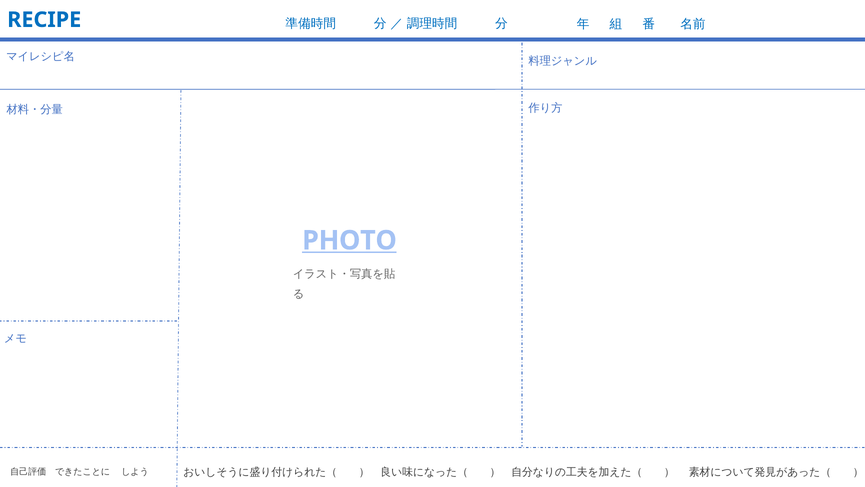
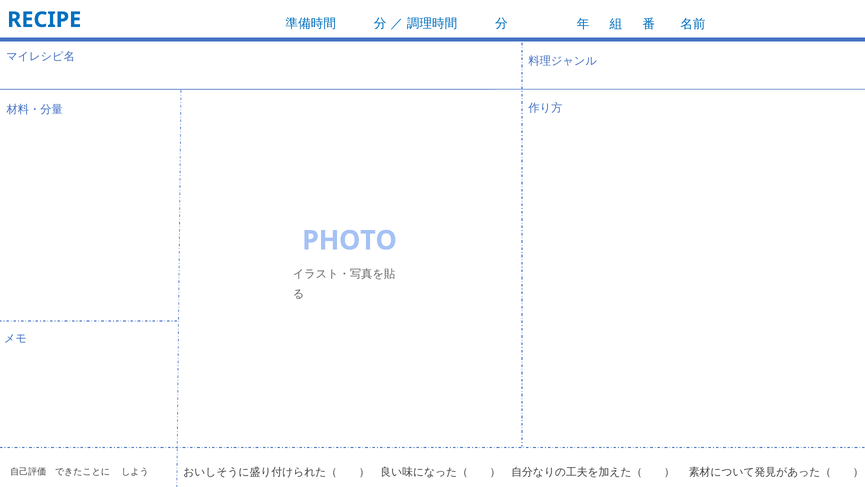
PHOTO underline: present -> none
